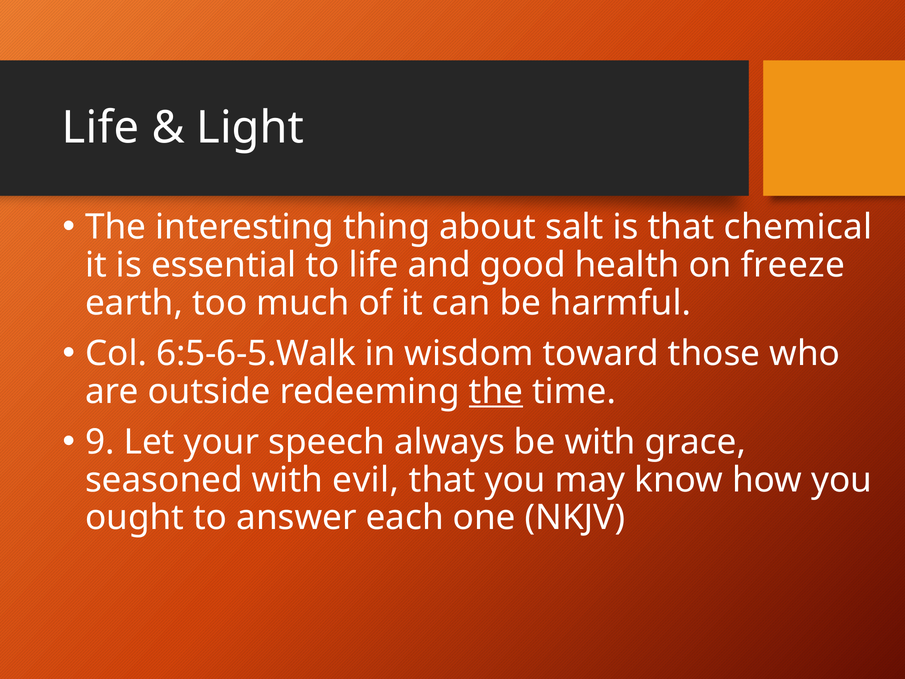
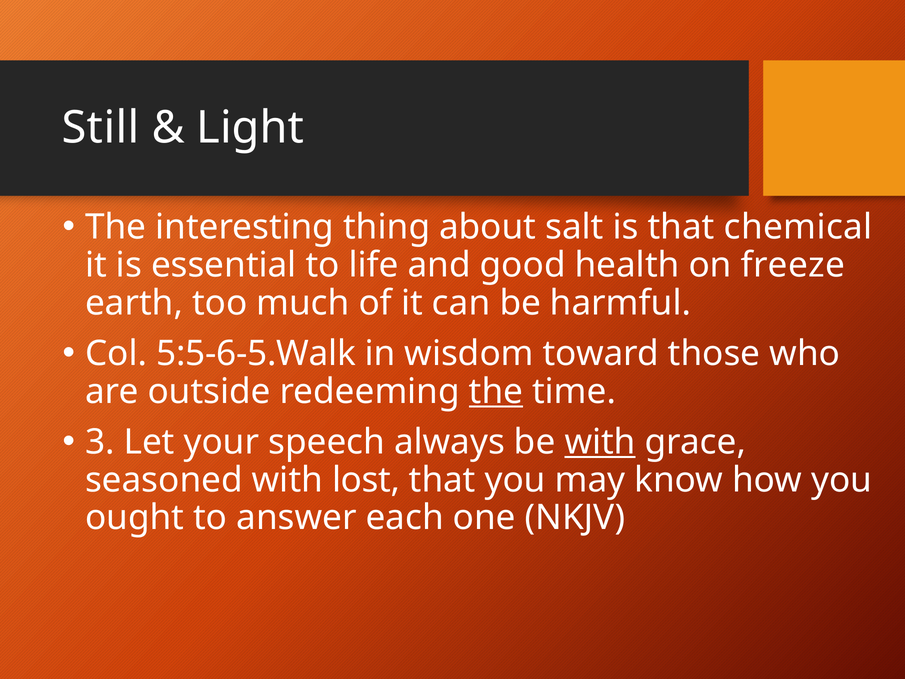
Life at (101, 128): Life -> Still
6:5-6-5.Walk: 6:5-6-5.Walk -> 5:5-6-5.Walk
9: 9 -> 3
with at (600, 442) underline: none -> present
evil: evil -> lost
